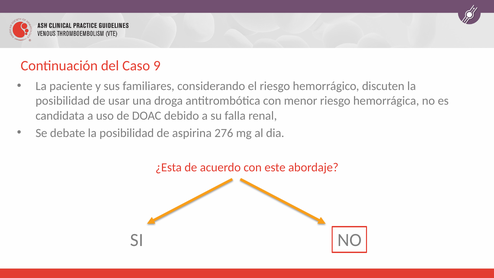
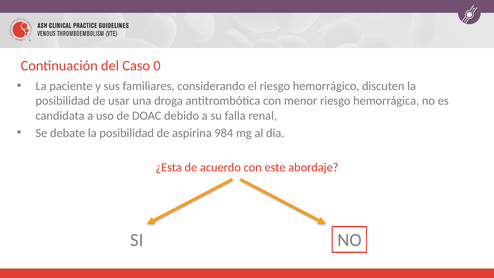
9: 9 -> 0
276: 276 -> 984
